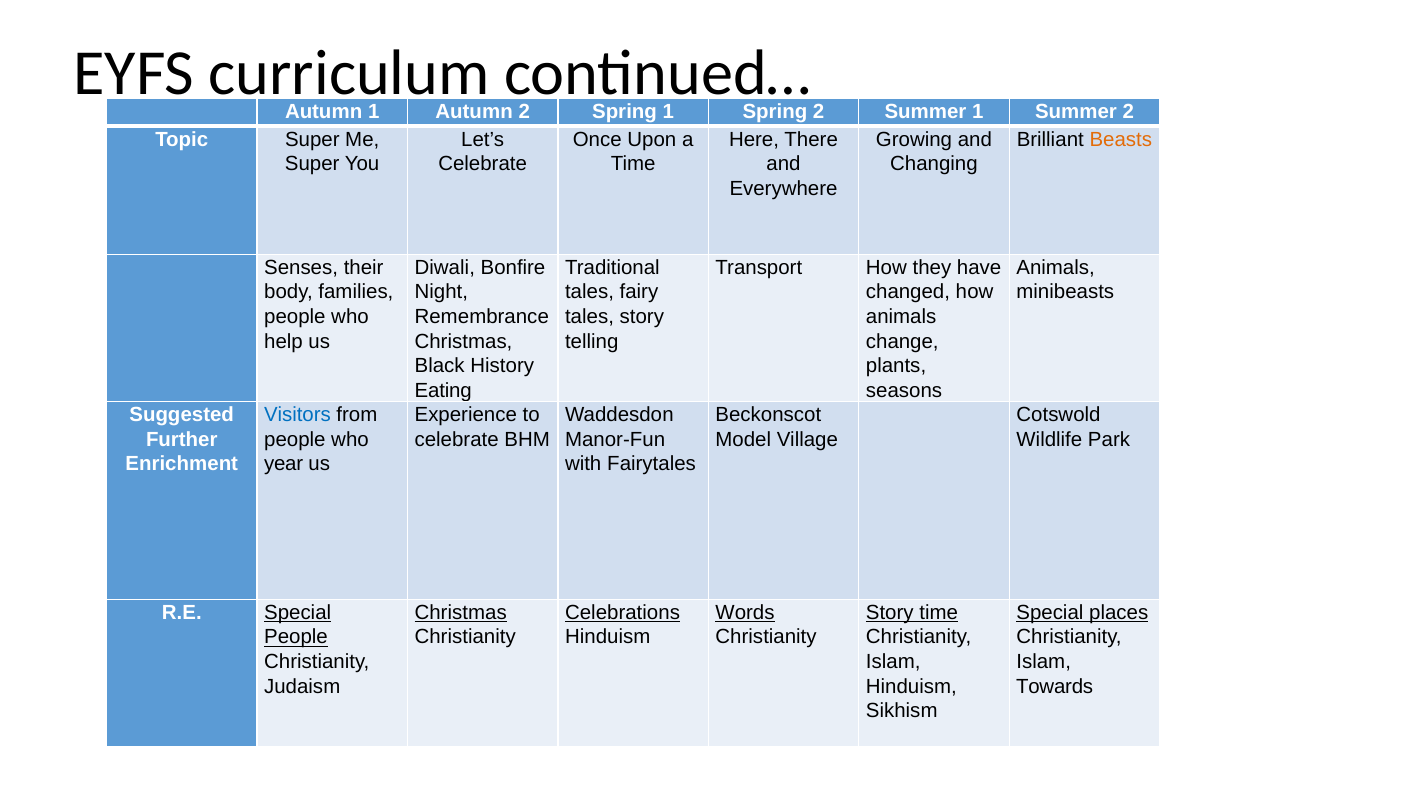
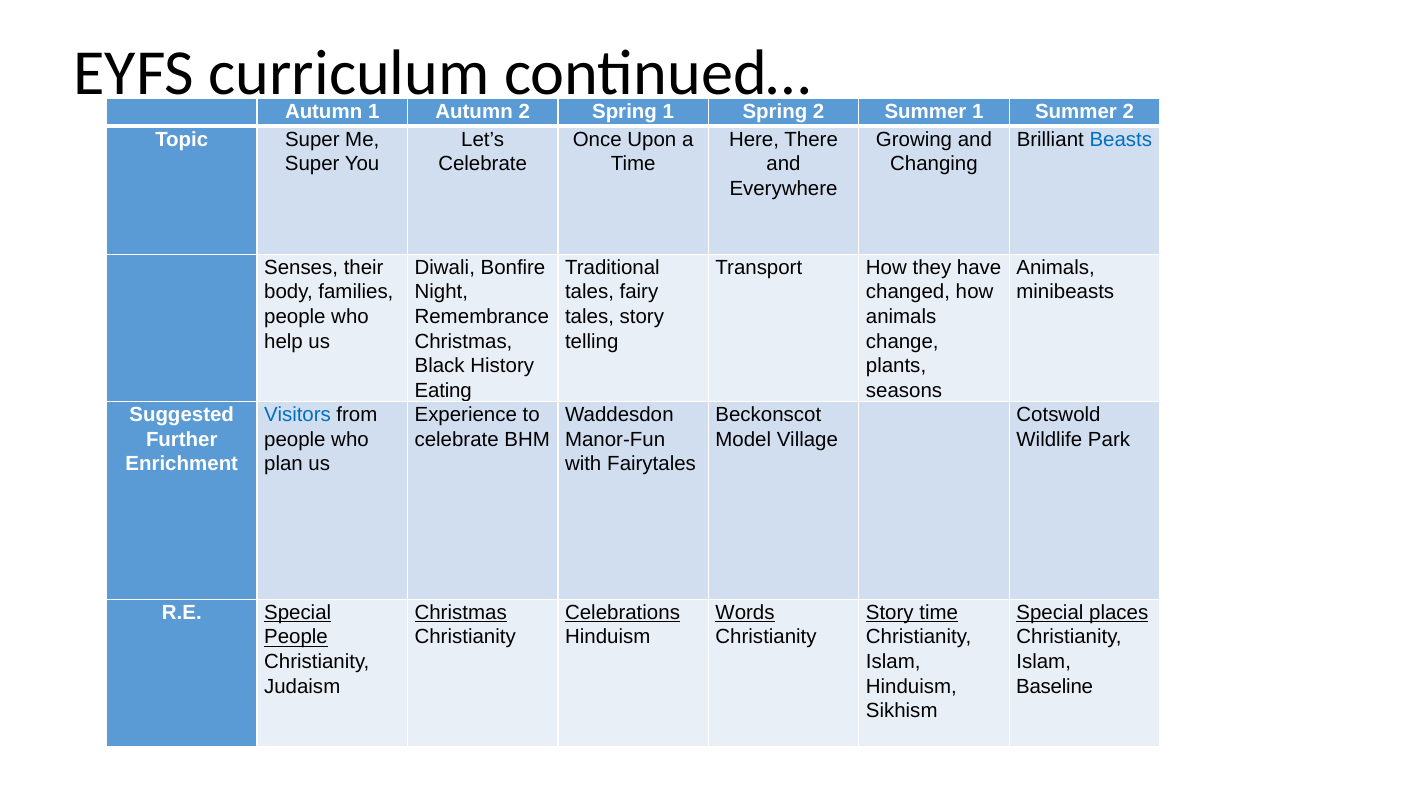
Beasts colour: orange -> blue
year: year -> plan
Towards: Towards -> Baseline
